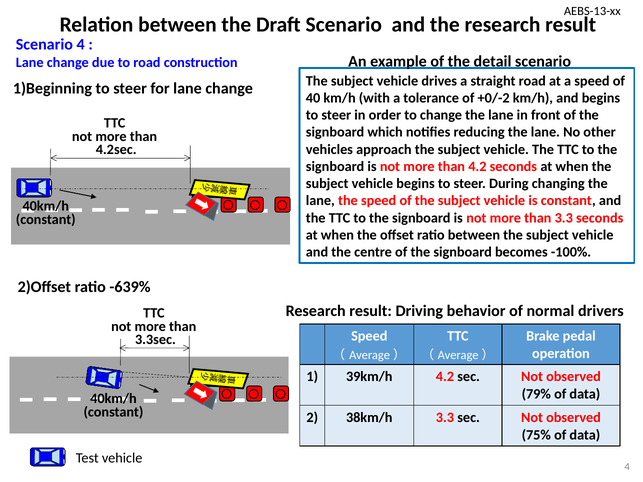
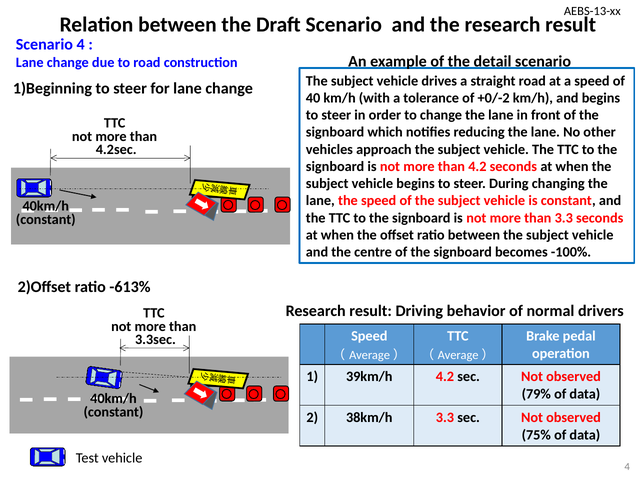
-639%: -639% -> -613%
